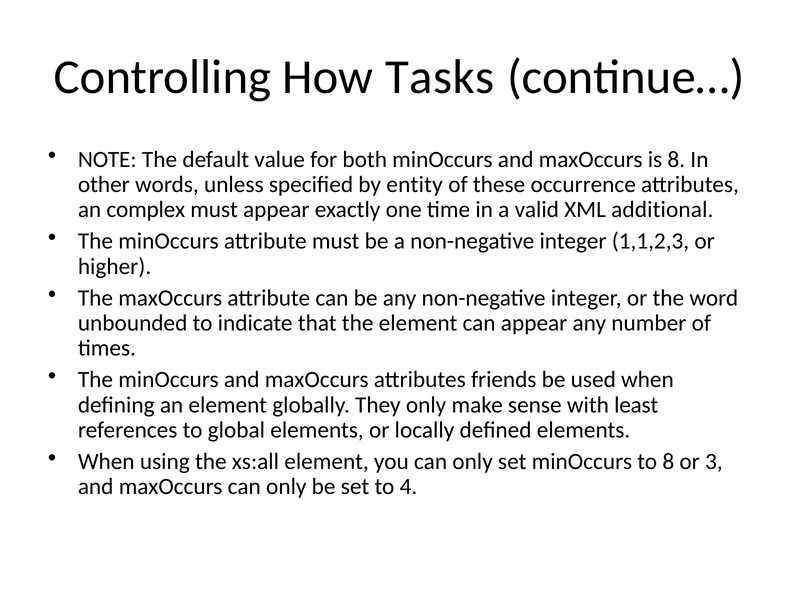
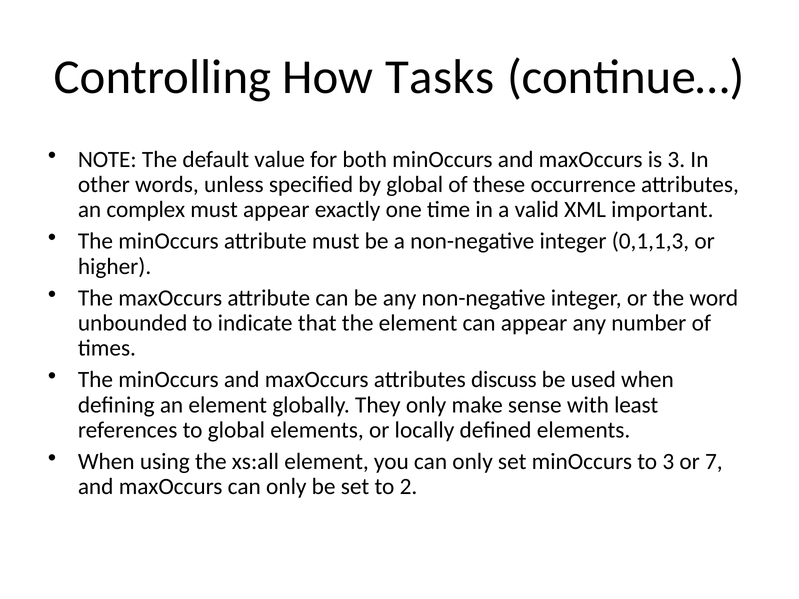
is 8: 8 -> 3
by entity: entity -> global
additional: additional -> important
1,1,2,3: 1,1,2,3 -> 0,1,1,3
friends: friends -> discuss
to 8: 8 -> 3
3: 3 -> 7
4: 4 -> 2
